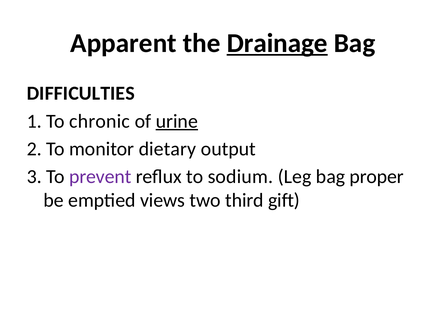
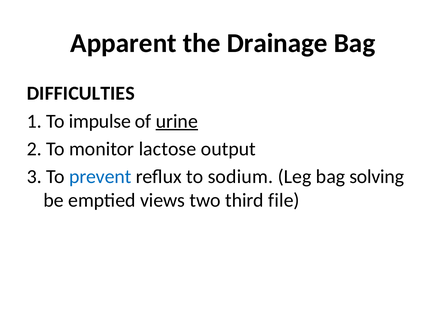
Drainage underline: present -> none
chronic: chronic -> impulse
dietary: dietary -> lactose
prevent colour: purple -> blue
proper: proper -> solving
gift: gift -> file
